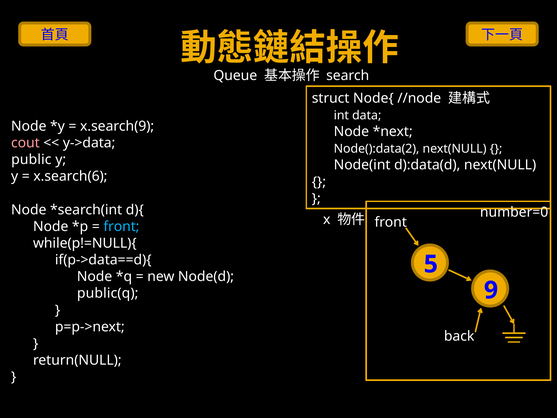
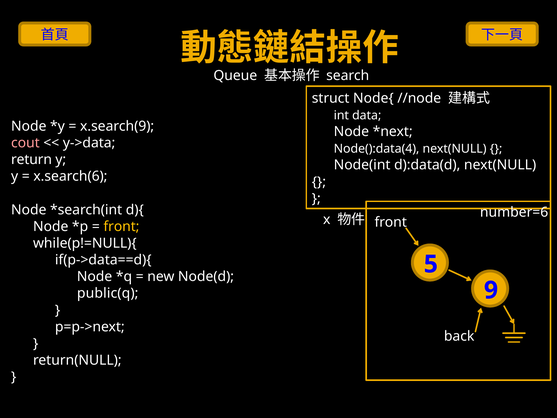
Node():data(2: Node():data(2 -> Node():data(4
public: public -> return
number=0: number=0 -> number=6
front at (121, 226) colour: light blue -> yellow
